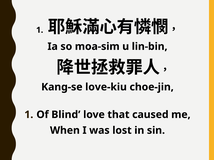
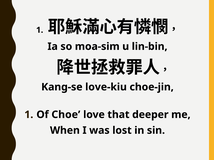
Blind: Blind -> Choe
caused: caused -> deeper
